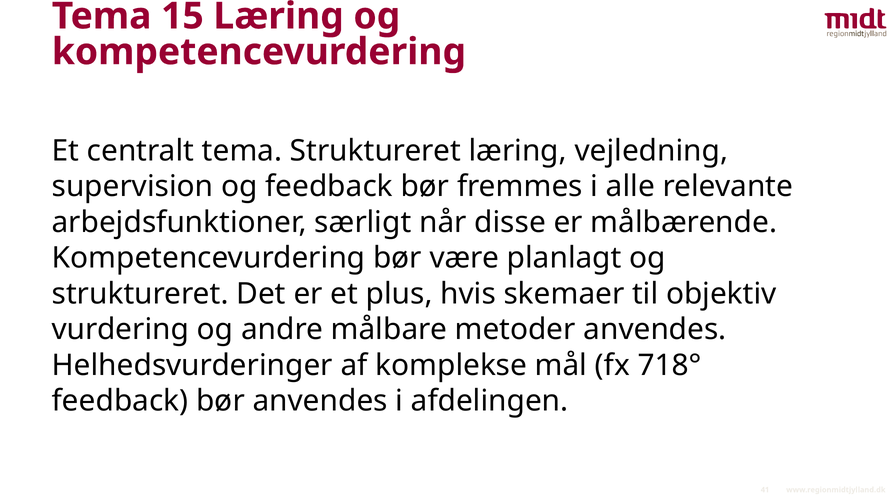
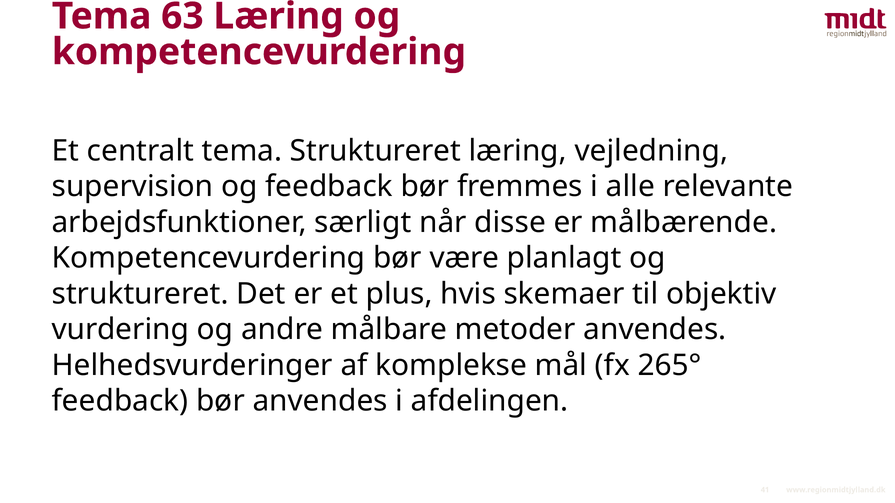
15: 15 -> 63
718°: 718° -> 265°
